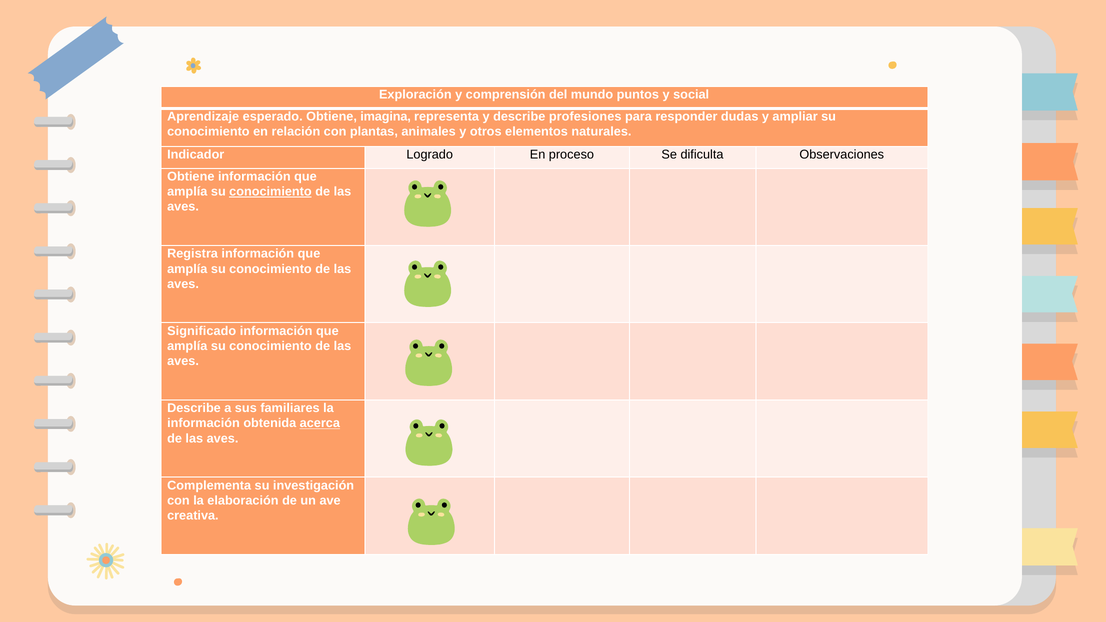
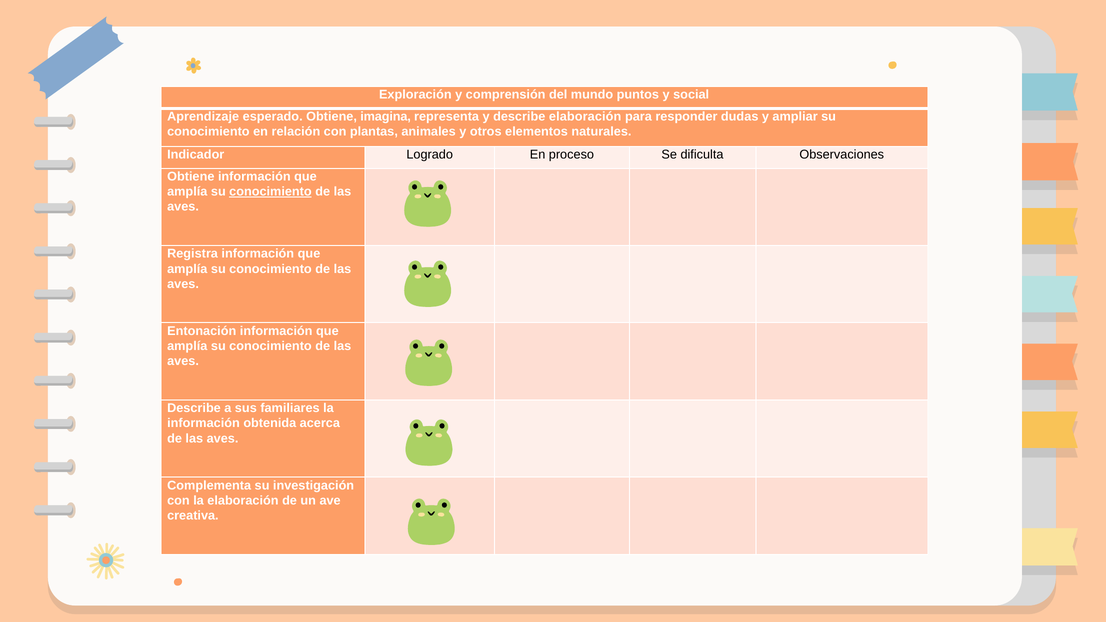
describe profesiones: profesiones -> elaboración
Significado: Significado -> Entonación
acerca underline: present -> none
